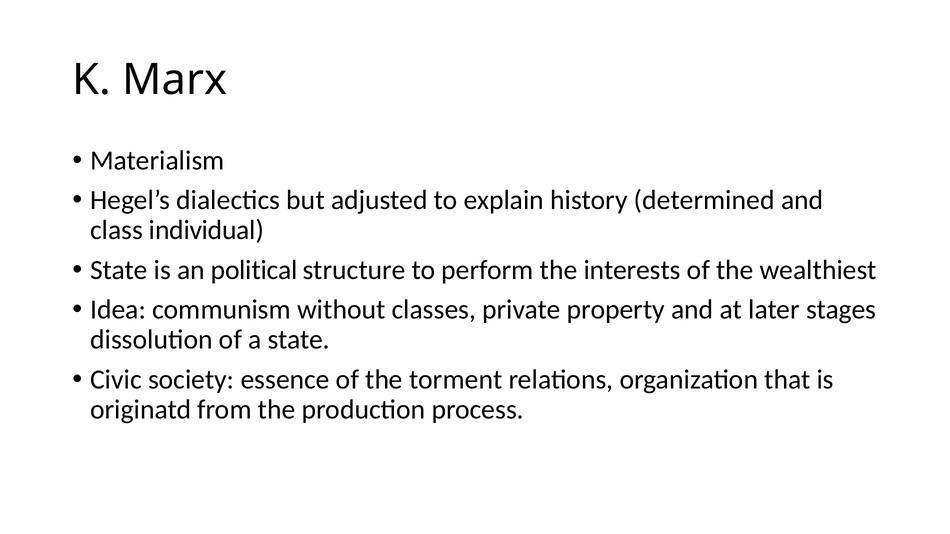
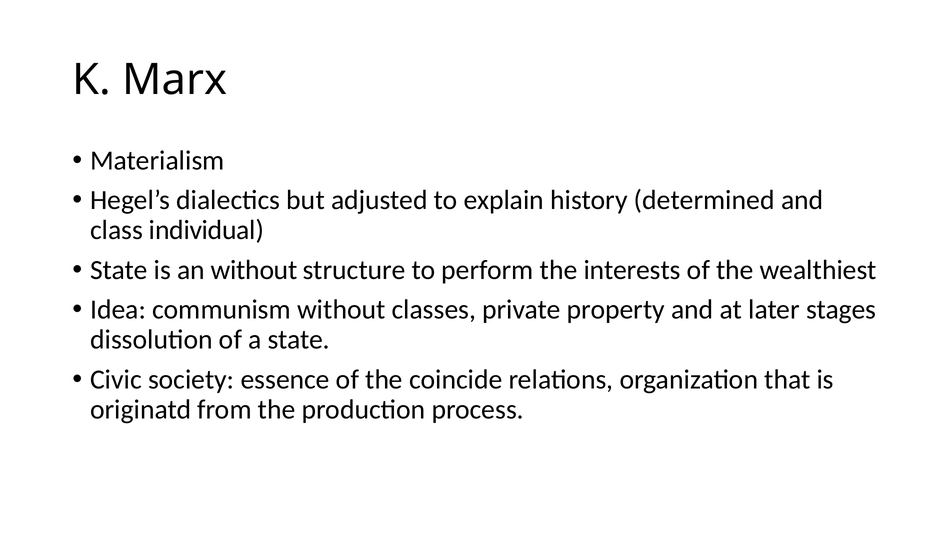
an political: political -> without
torment: torment -> coincide
